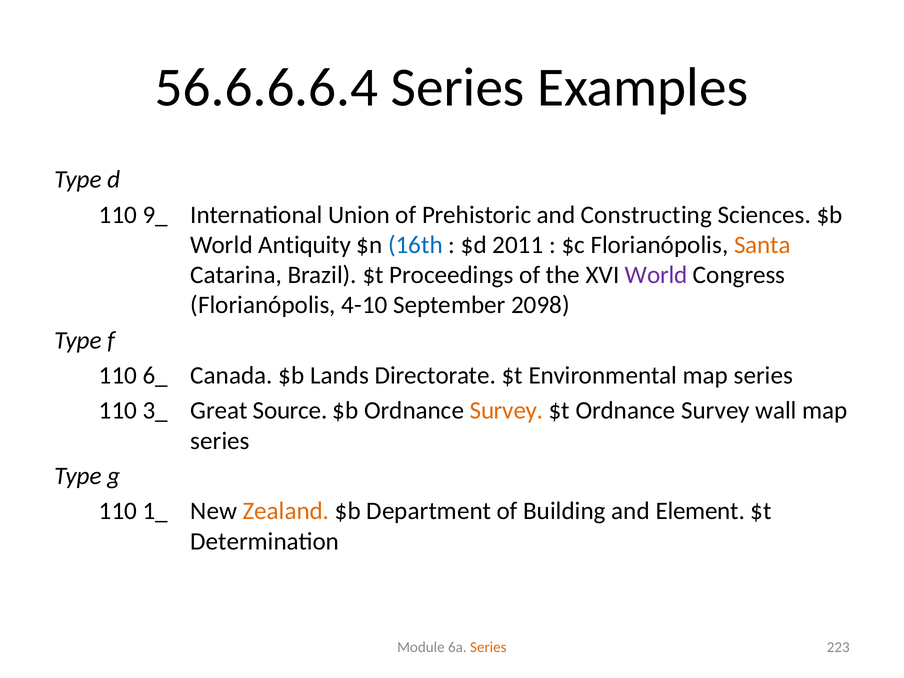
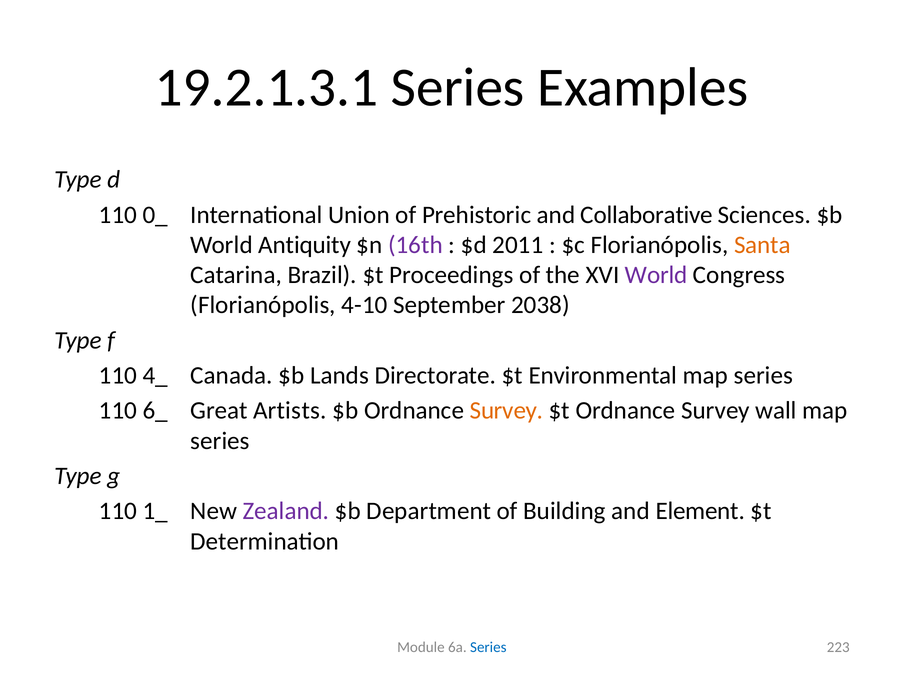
56.6.6.6.4: 56.6.6.6.4 -> 19.2.1.3.1
9_: 9_ -> 0_
Constructing: Constructing -> Collaborative
16th colour: blue -> purple
2098: 2098 -> 2038
6_: 6_ -> 4_
3_: 3_ -> 6_
Source: Source -> Artists
Zealand colour: orange -> purple
Series at (488, 647) colour: orange -> blue
